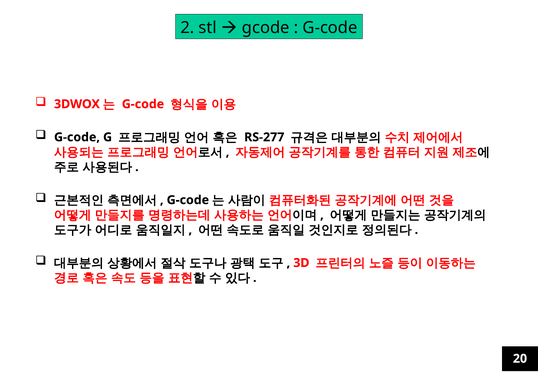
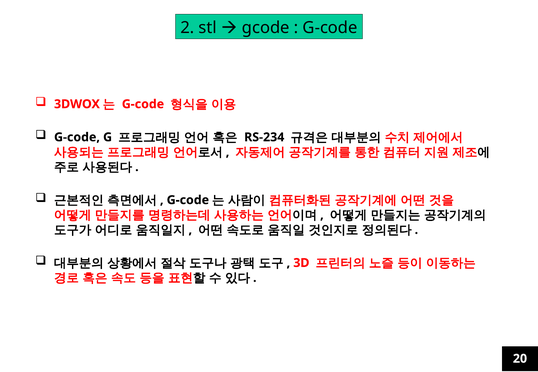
RS-277: RS-277 -> RS-234
